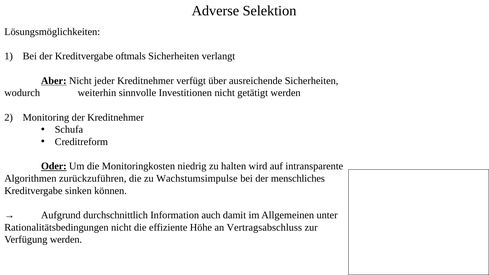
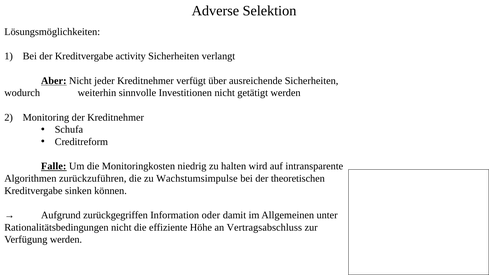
oftmals: oftmals -> activity
Oder: Oder -> Falle
menschliches: menschliches -> theoretischen
durchschnittlich: durchschnittlich -> zurückgegriffen
auch: auch -> oder
